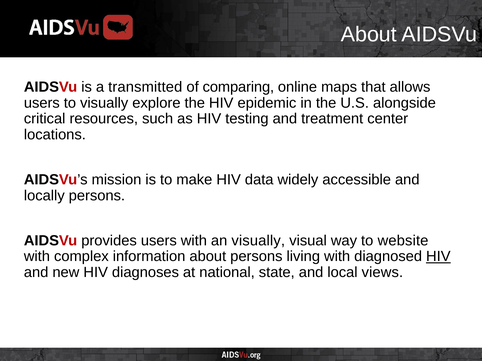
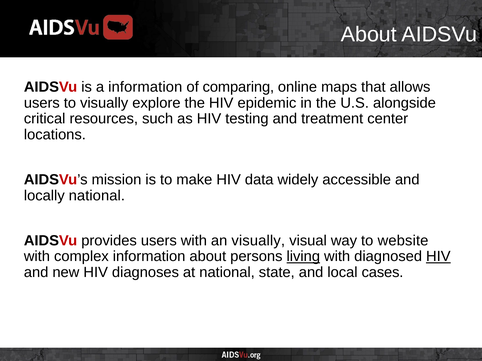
a transmitted: transmitted -> information
locally persons: persons -> national
living underline: none -> present
views: views -> cases
